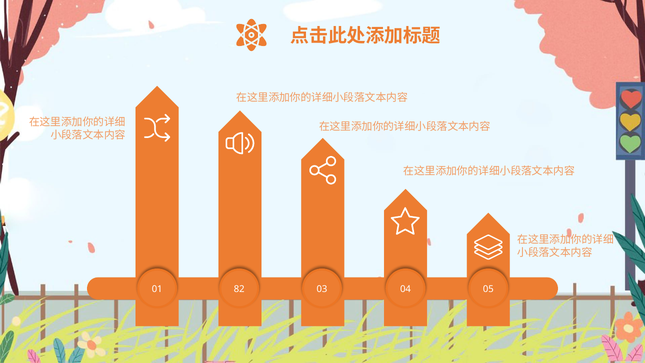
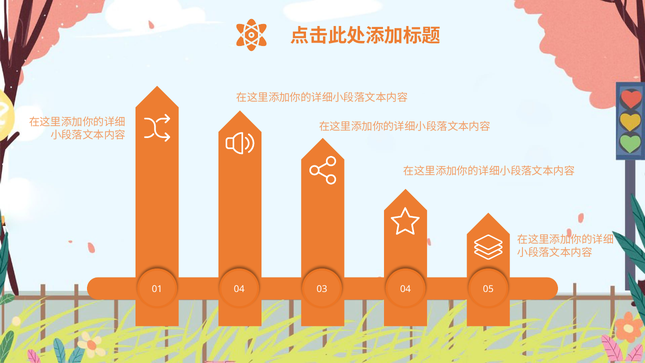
01 82: 82 -> 04
